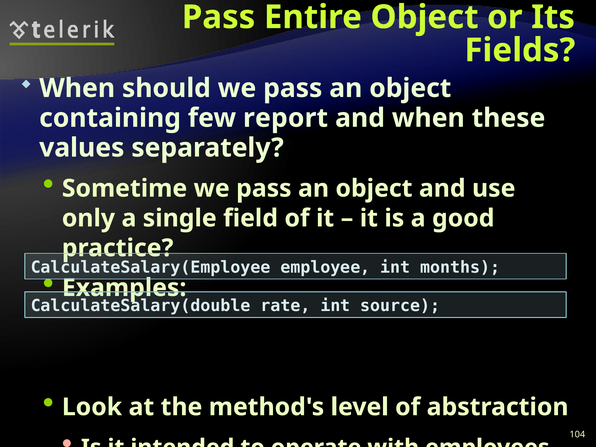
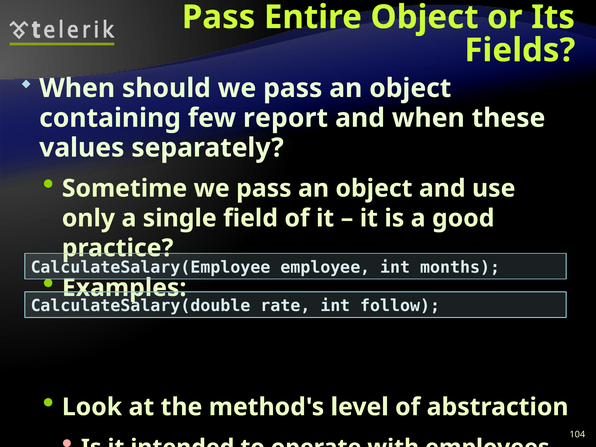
source: source -> follow
